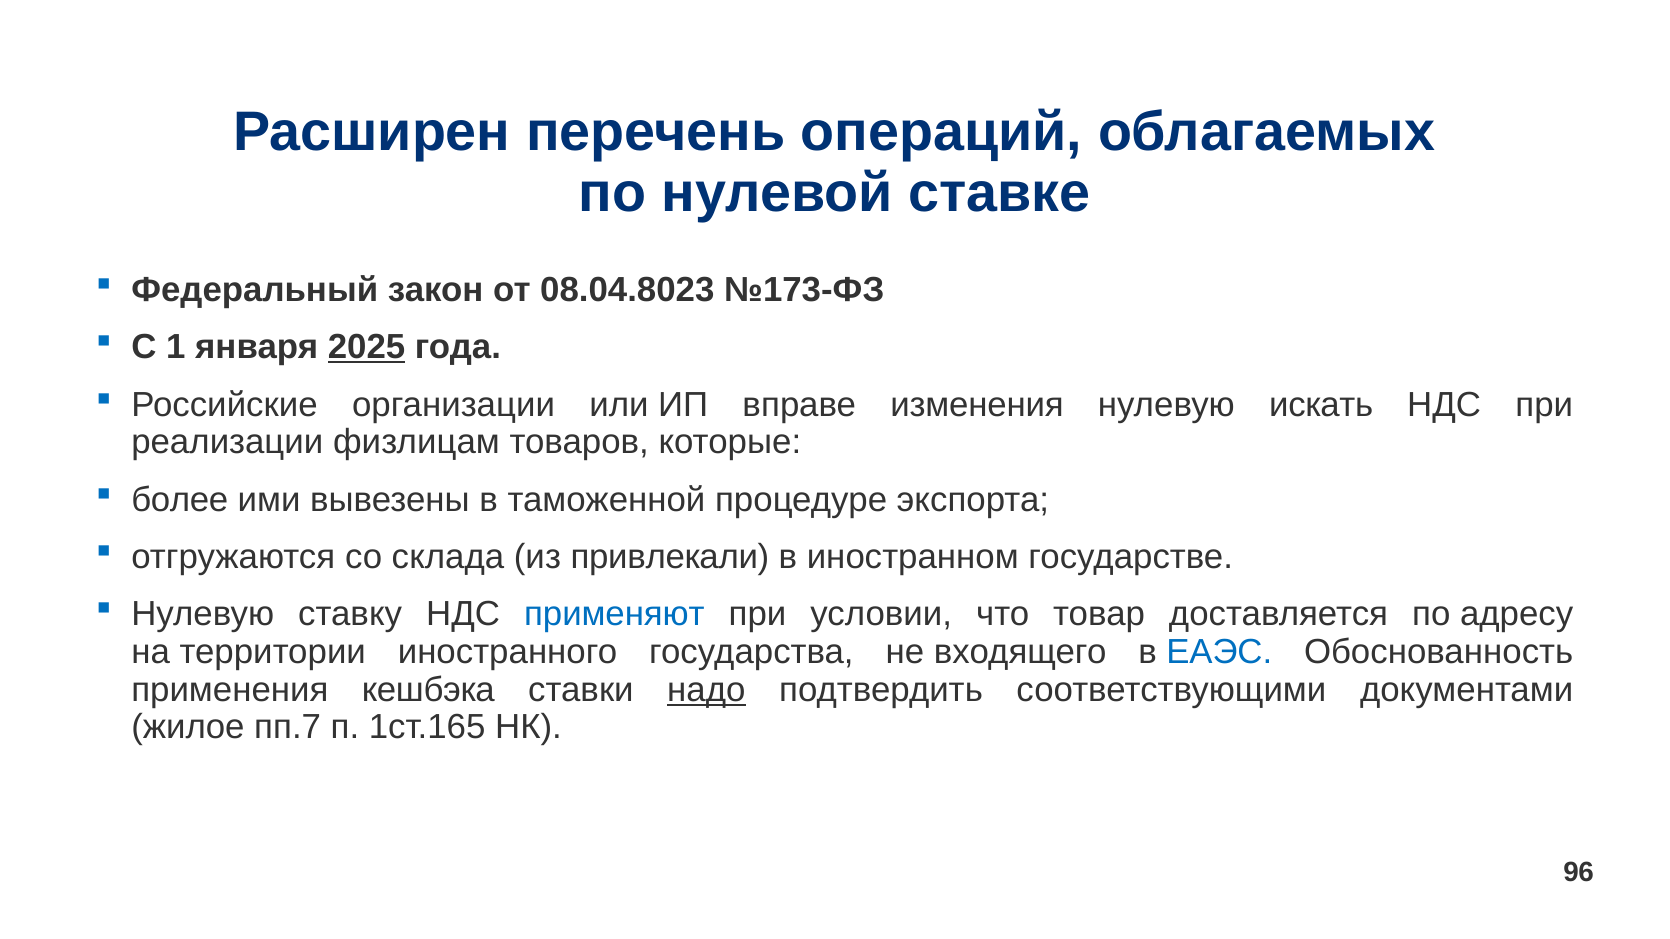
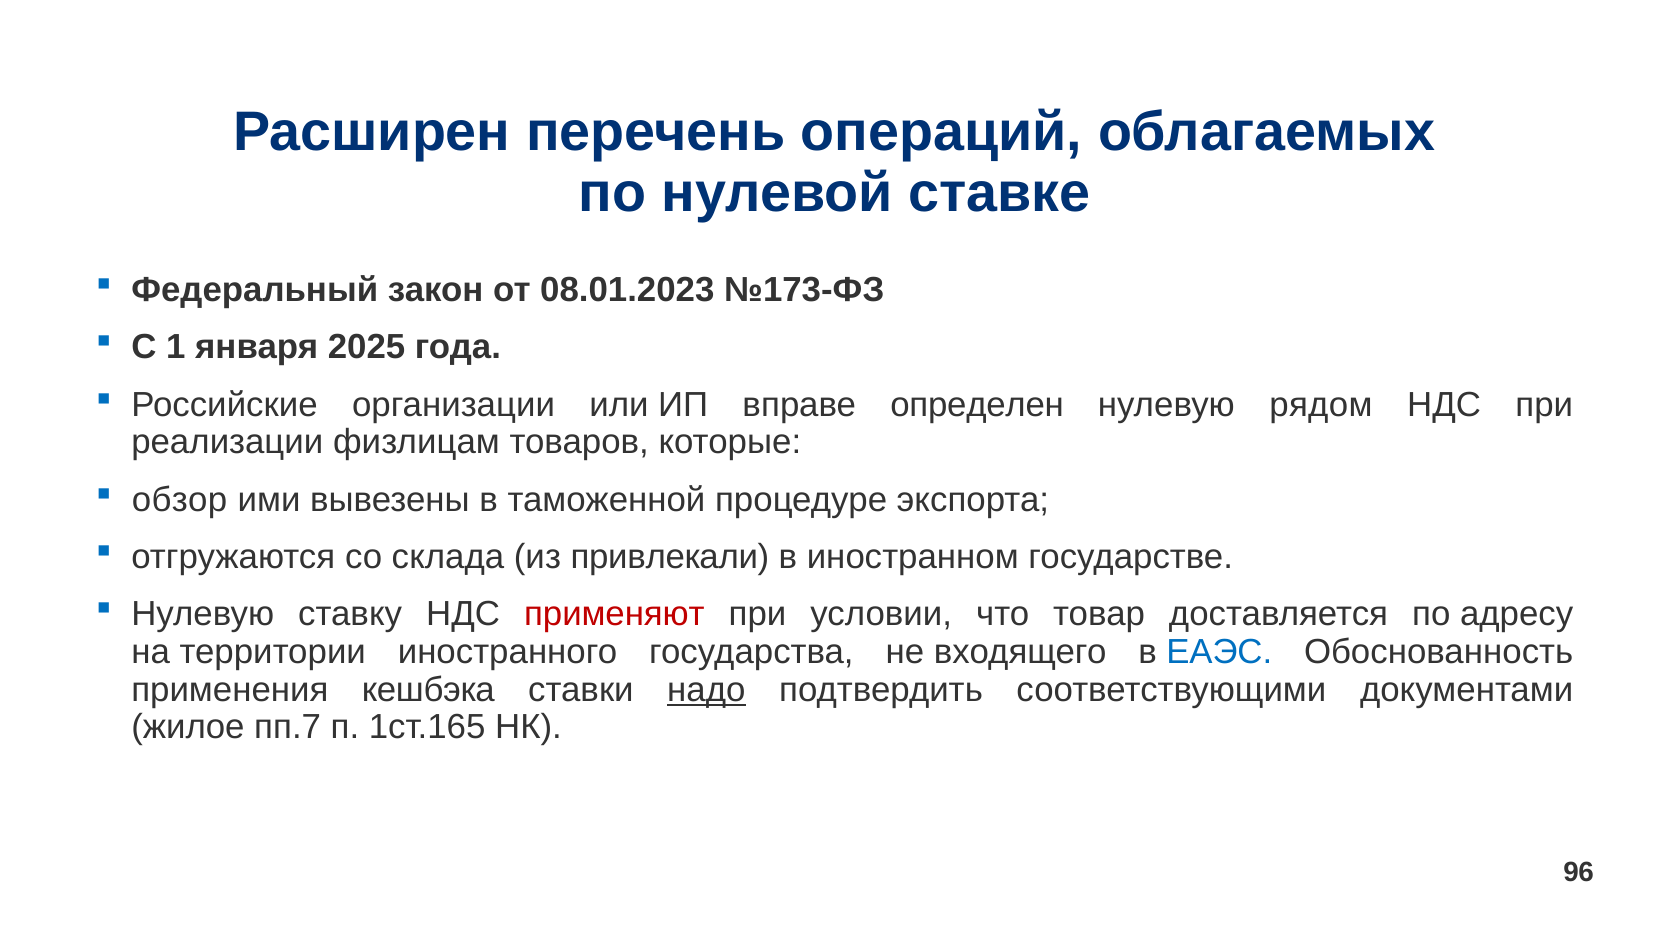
08.04.8023: 08.04.8023 -> 08.01.2023
2025 underline: present -> none
изменения: изменения -> определен
искать: искать -> рядом
более: более -> обзор
применяют colour: blue -> red
